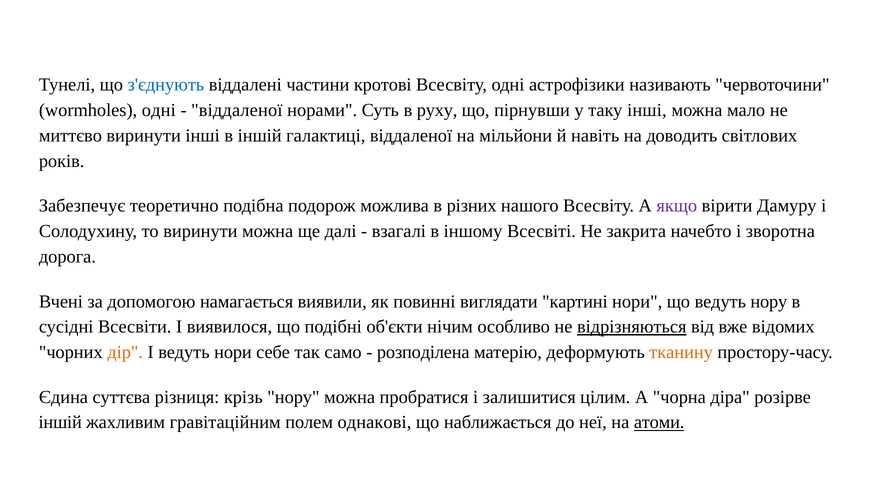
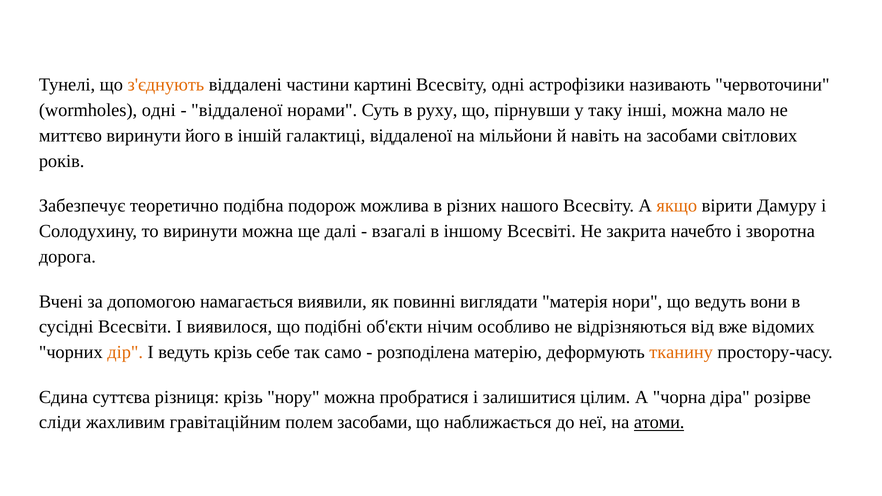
з'єднують colour: blue -> orange
кротові: кротові -> картині
виринути інші: інші -> його
на доводить: доводить -> засобами
якщо colour: purple -> orange
картині: картині -> матерія
ведуть нору: нору -> вони
відрізняються underline: present -> none
ведуть нори: нори -> крізь
іншій at (60, 423): іншій -> сліди
полем однакові: однакові -> засобами
